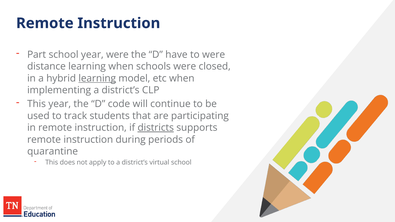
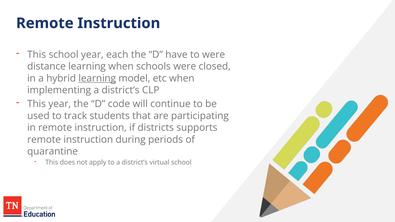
Part at (37, 55): Part -> This
year were: were -> each
districts underline: present -> none
